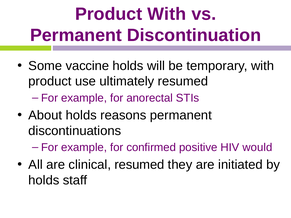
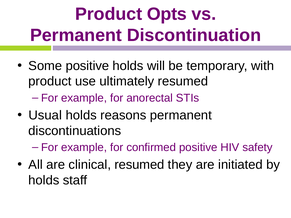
Product With: With -> Opts
Some vaccine: vaccine -> positive
About: About -> Usual
would: would -> safety
